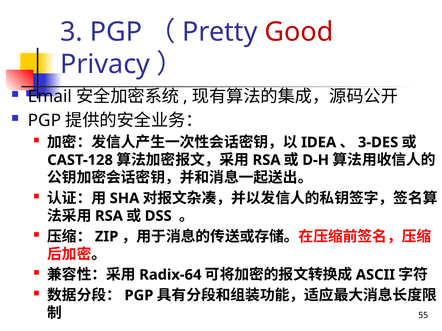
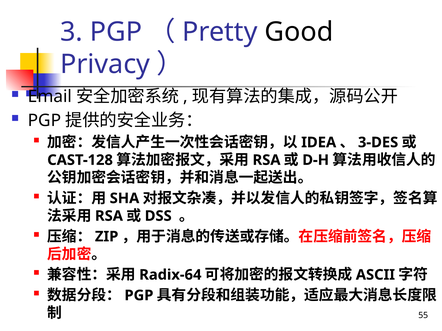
Good colour: red -> black
